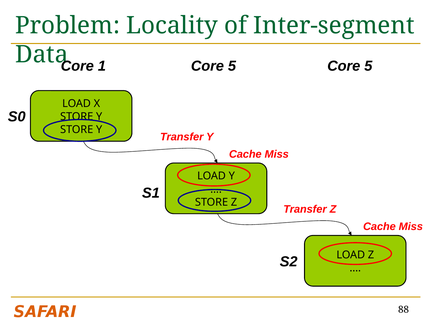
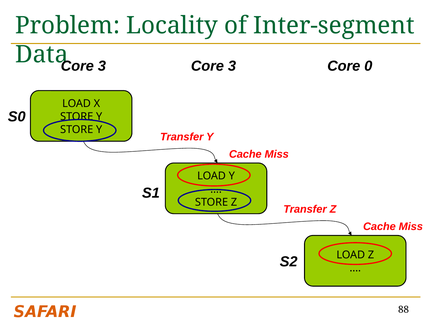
1 at (102, 66): 1 -> 3
5 at (232, 66): 5 -> 3
5 at (368, 66): 5 -> 0
